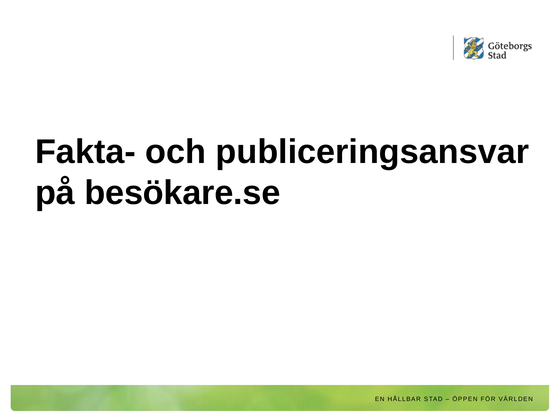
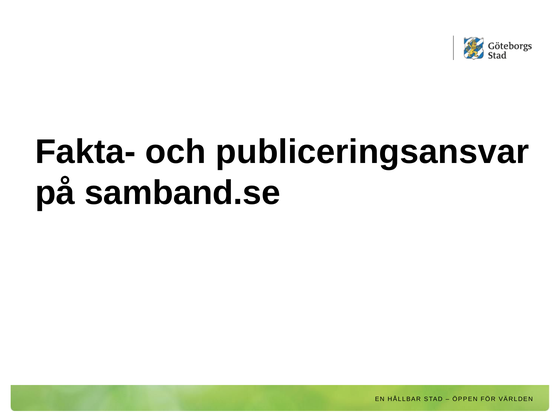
besökare.se: besökare.se -> samband.se
